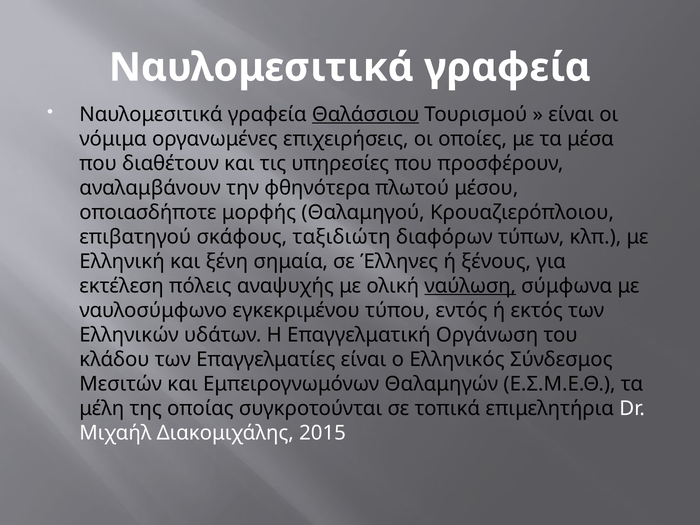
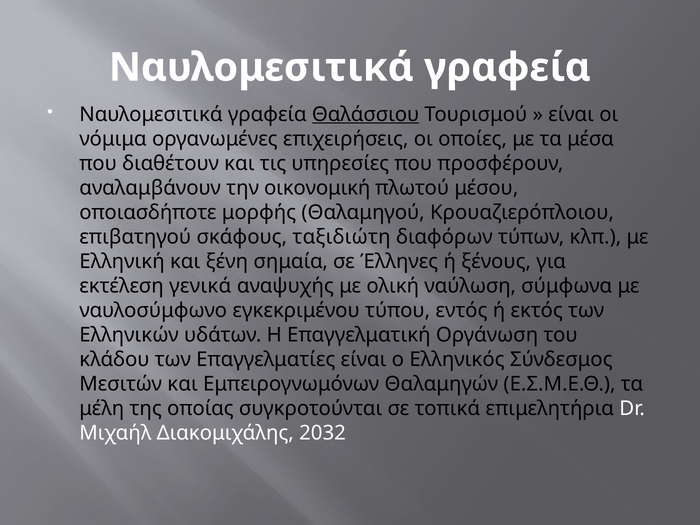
φθηνότερα: φθηνότερα -> οικονομική
πόλεις: πόλεις -> γενικά
ναύλωση underline: present -> none
2015: 2015 -> 2032
